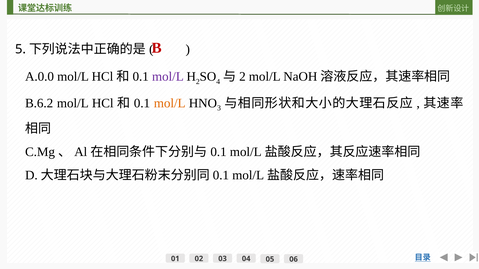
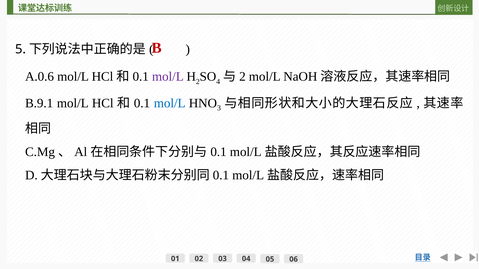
A.0.0: A.0.0 -> A.0.6
B.6.2: B.6.2 -> B.9.1
mol/L at (170, 103) colour: orange -> blue
